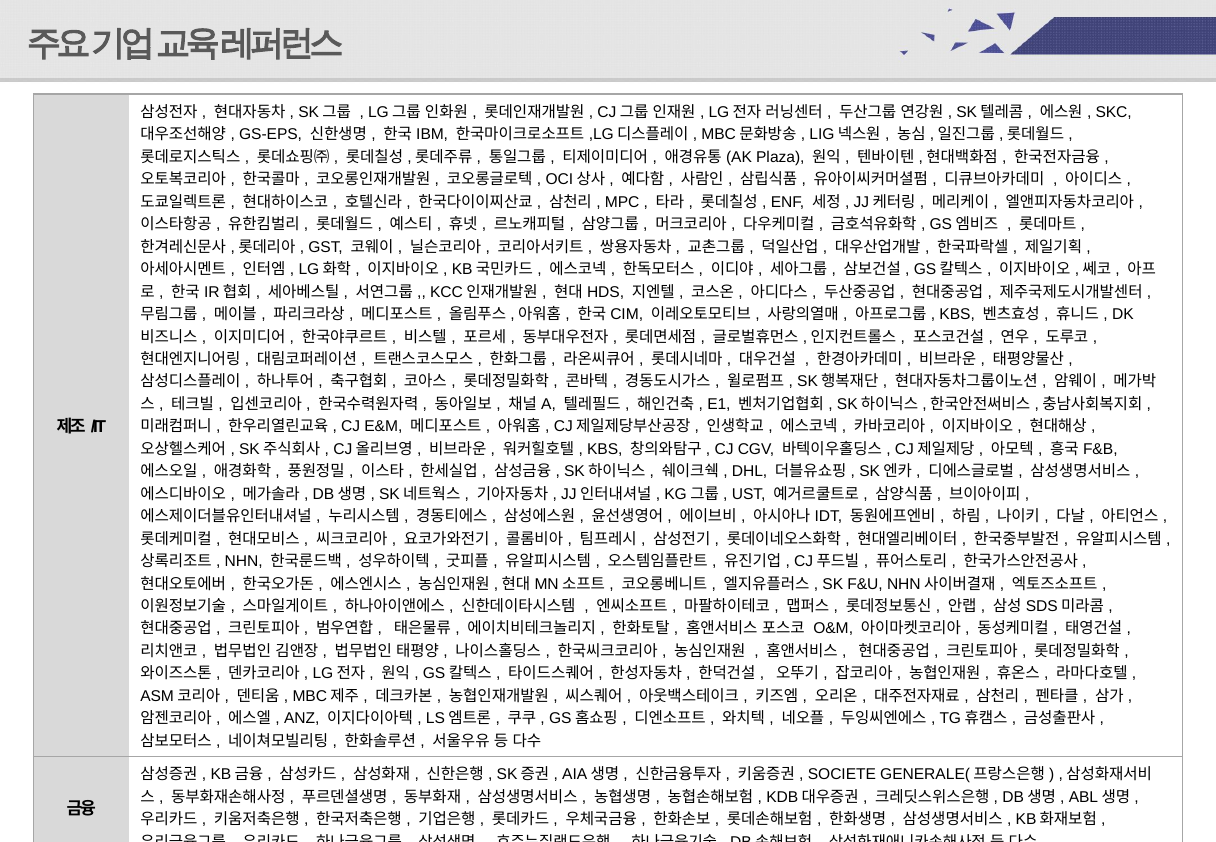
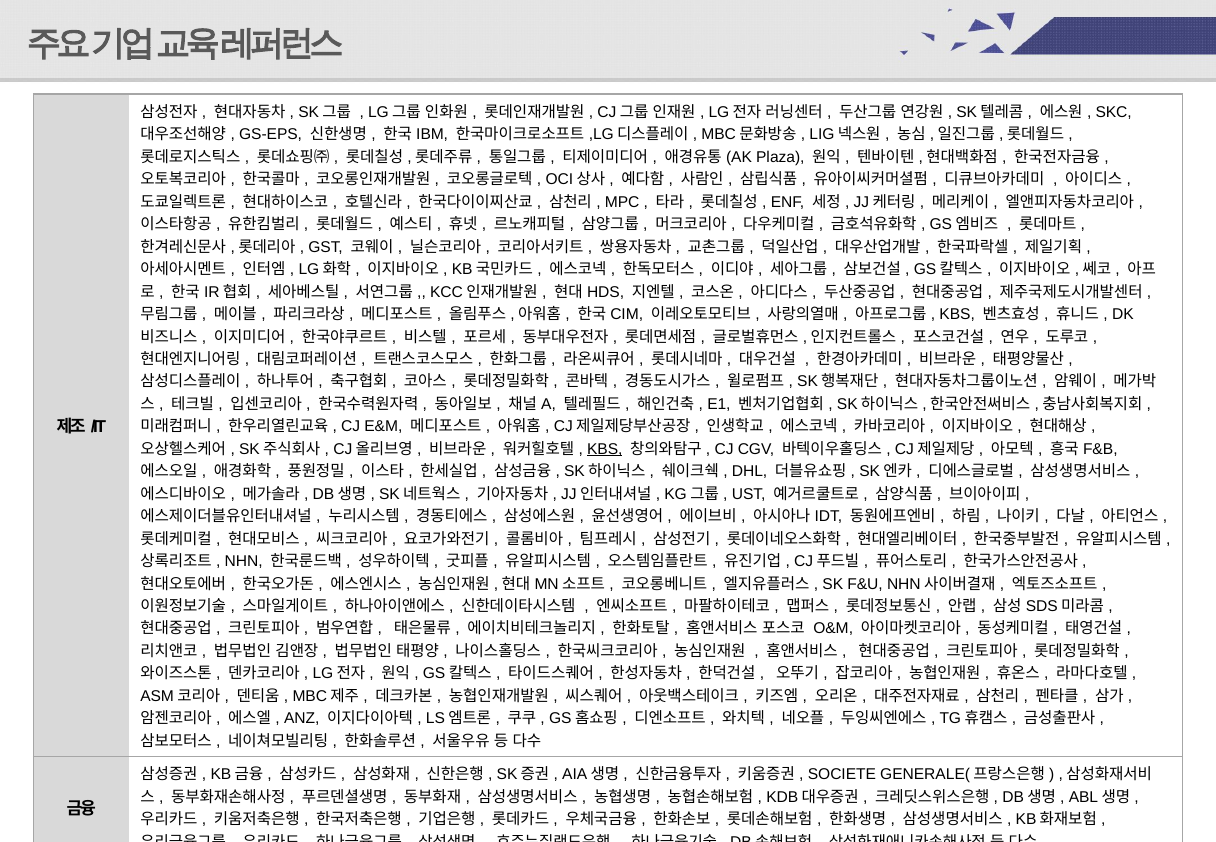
KBS at (605, 449) underline: none -> present
